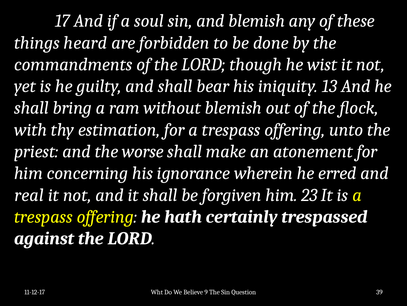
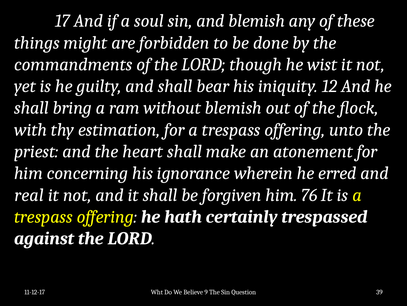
heard: heard -> might
13: 13 -> 12
worse: worse -> heart
23: 23 -> 76
